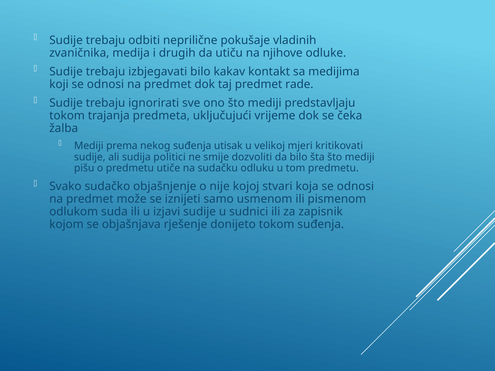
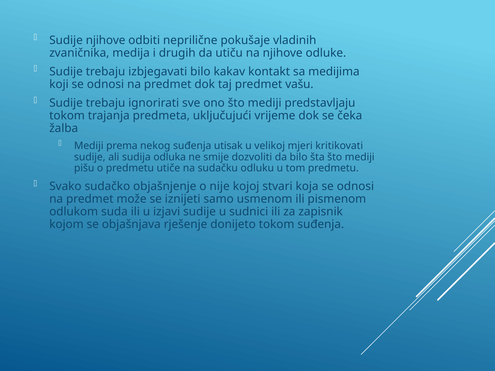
trebaju at (106, 40): trebaju -> njihove
rade: rade -> vašu
politici: politici -> odluka
